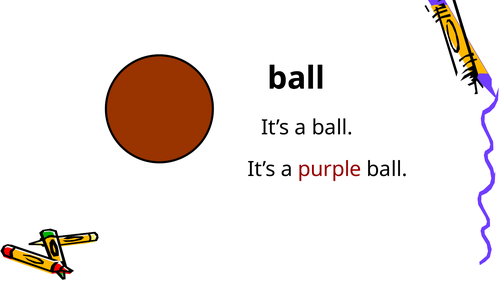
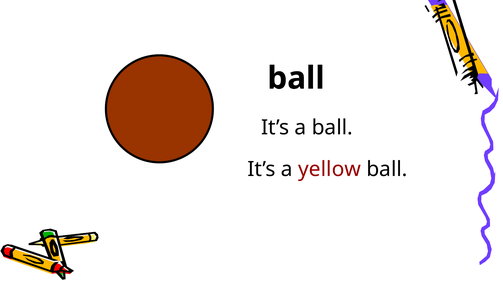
purple: purple -> yellow
